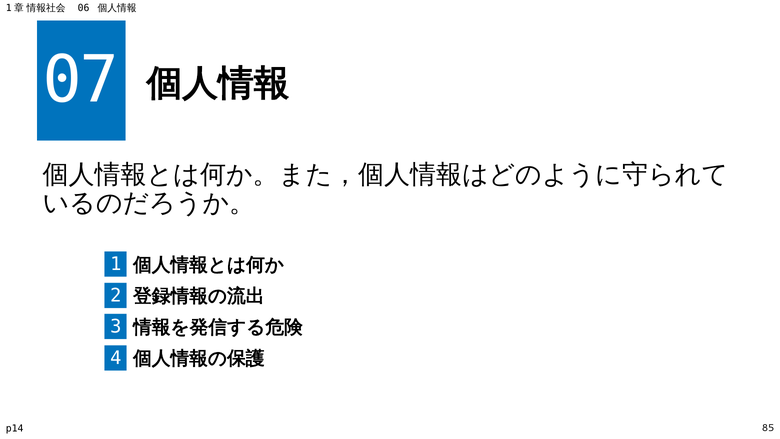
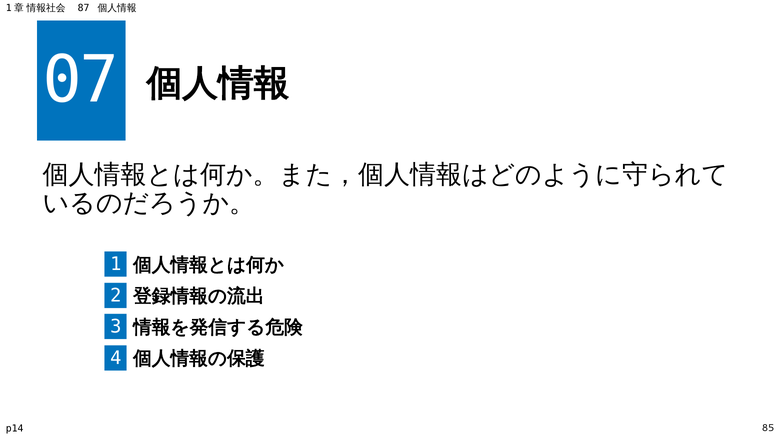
06: 06 -> 87
